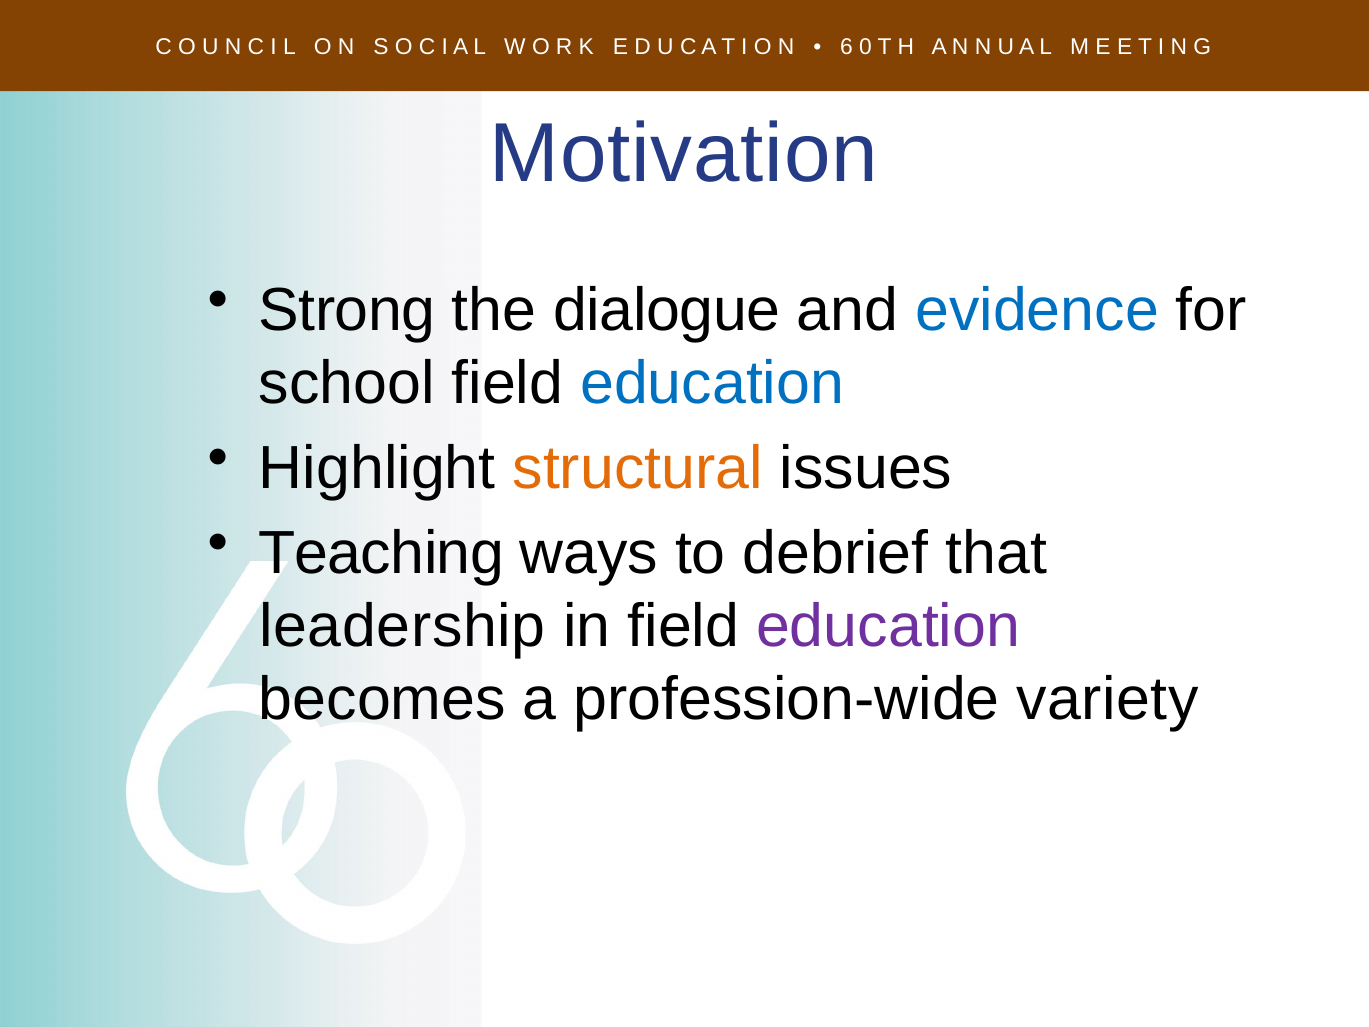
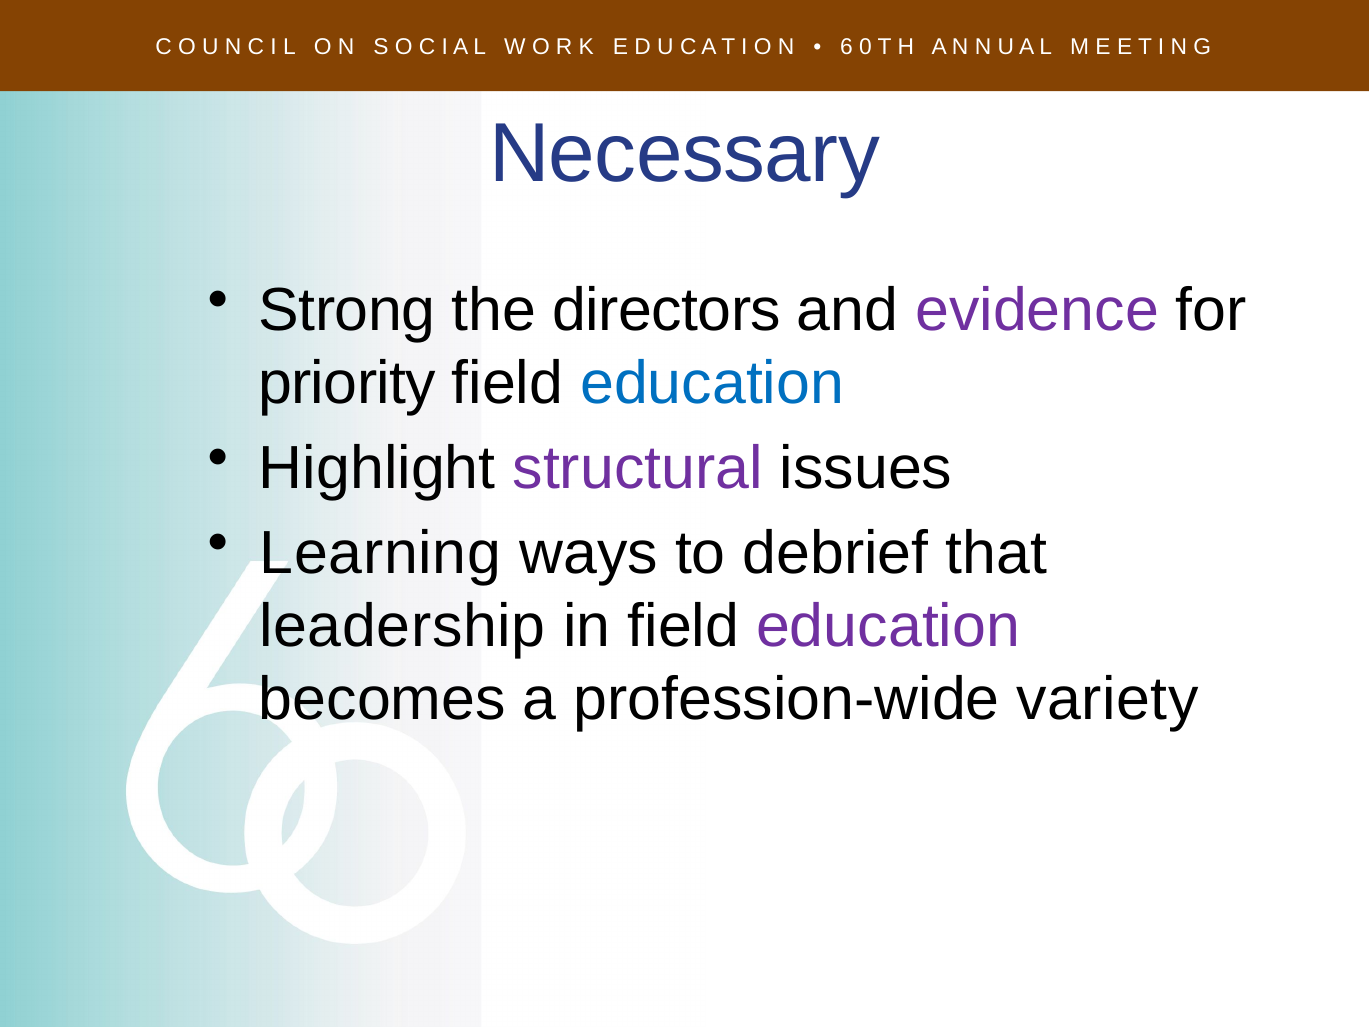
Motivation: Motivation -> Necessary
dialogue: dialogue -> directors
evidence colour: blue -> purple
school: school -> priority
structural colour: orange -> purple
Teaching: Teaching -> Learning
